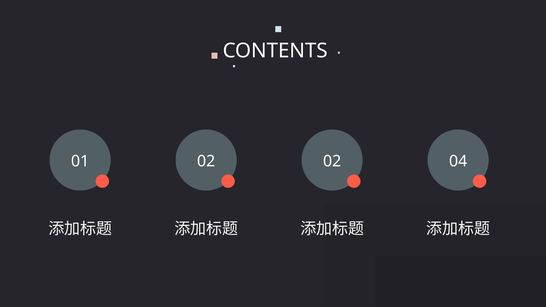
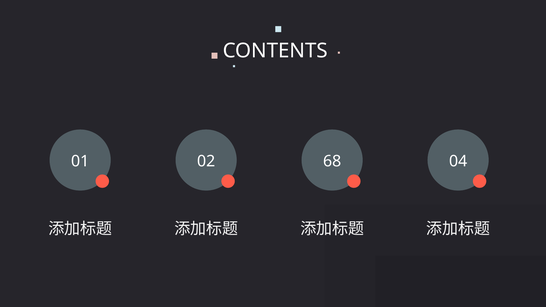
01 02: 02 -> 68
